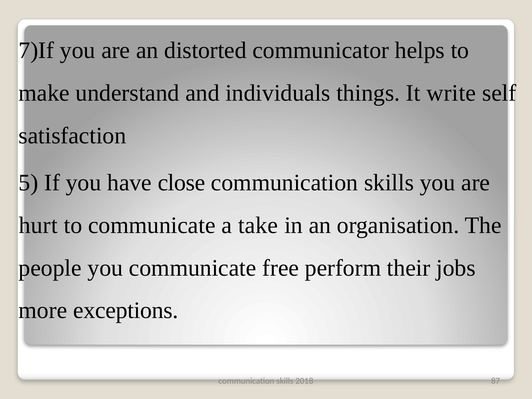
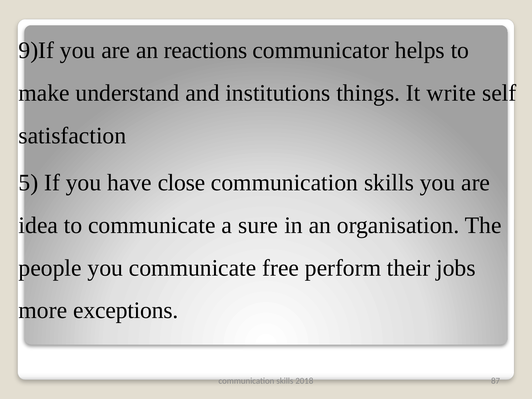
7)If: 7)If -> 9)If
distorted: distorted -> reactions
individuals: individuals -> institutions
hurt: hurt -> idea
take: take -> sure
